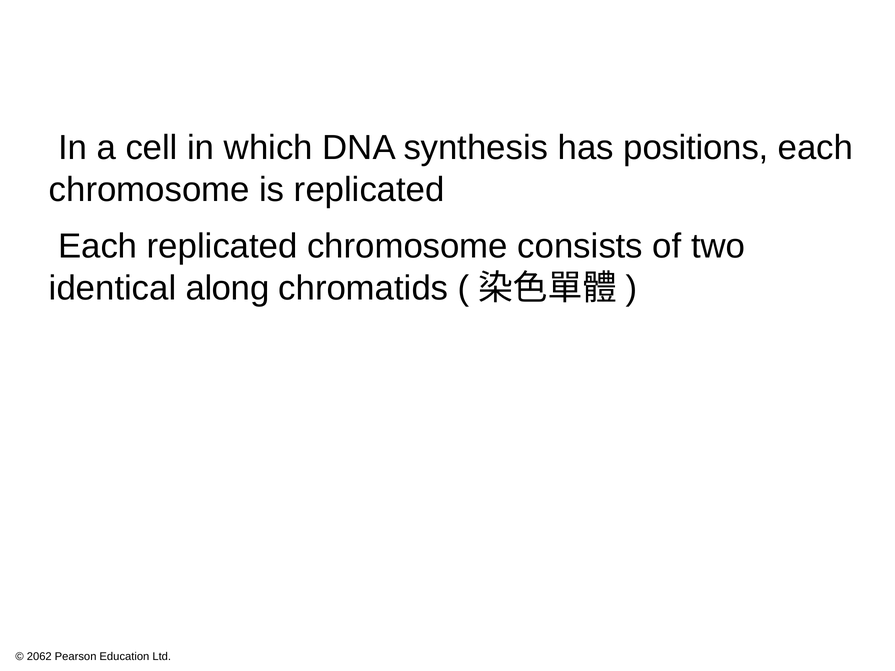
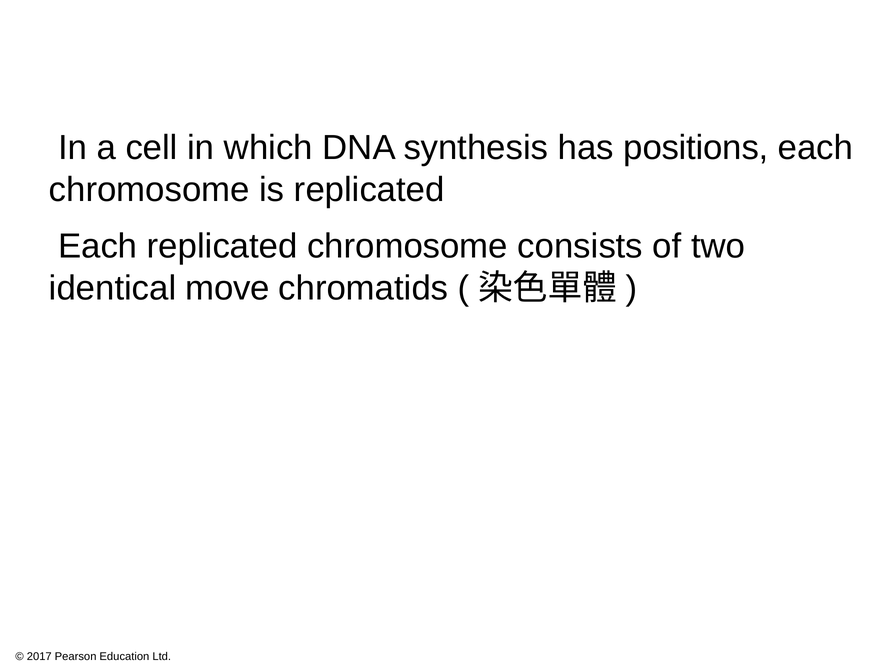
along: along -> move
2062: 2062 -> 2017
